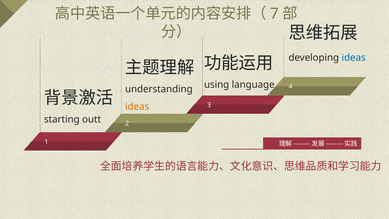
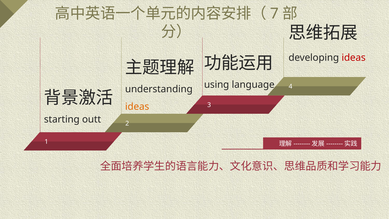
ideas at (354, 58) colour: blue -> red
